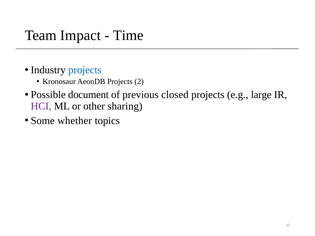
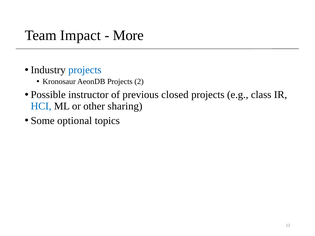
Time: Time -> More
document: document -> instructor
large: large -> class
HCI colour: purple -> blue
whether: whether -> optional
